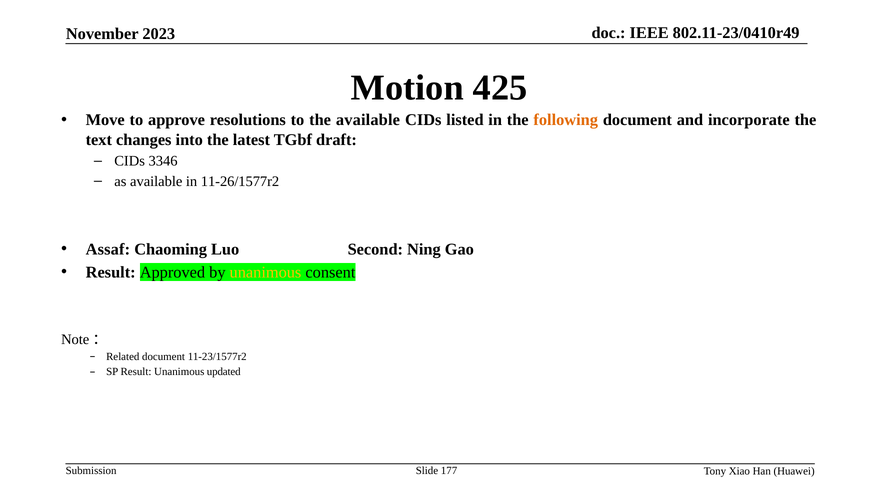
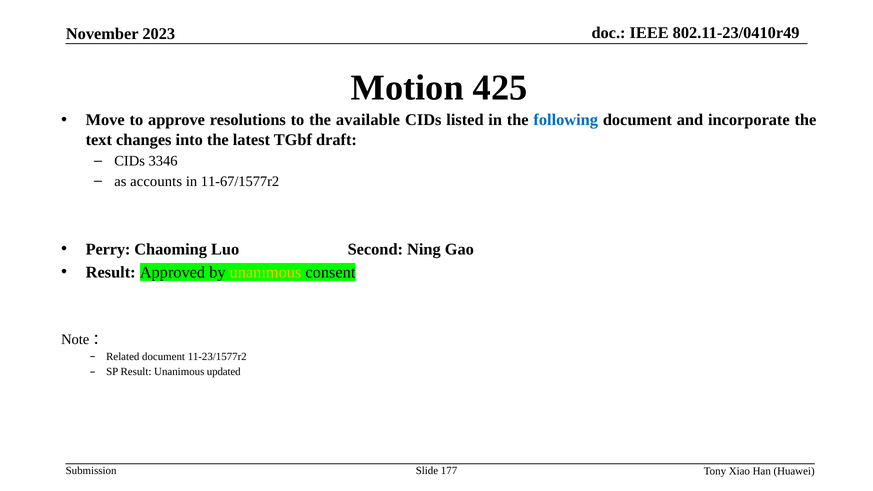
following colour: orange -> blue
as available: available -> accounts
11-26/1577r2: 11-26/1577r2 -> 11-67/1577r2
Assaf: Assaf -> Perry
